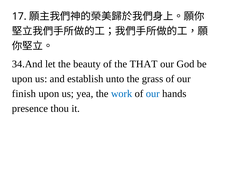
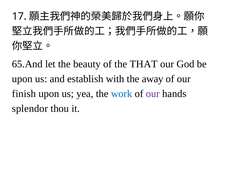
34.And: 34.And -> 65.And
unto: unto -> with
grass: grass -> away
our at (153, 94) colour: blue -> purple
presence: presence -> splendor
